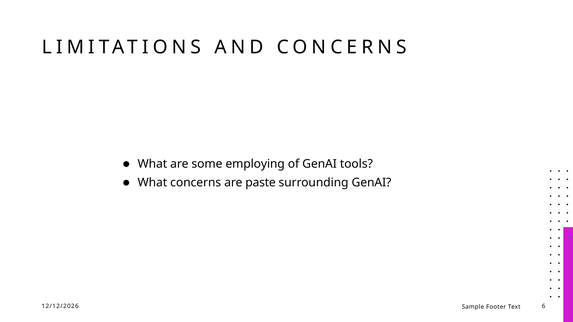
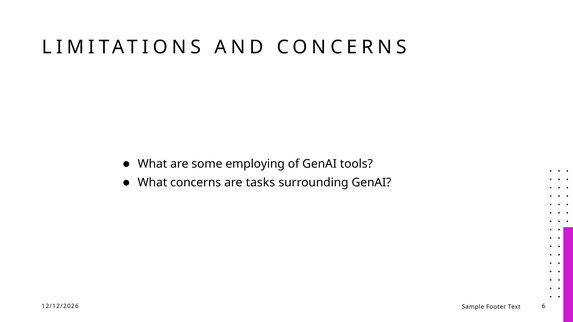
paste: paste -> tasks
